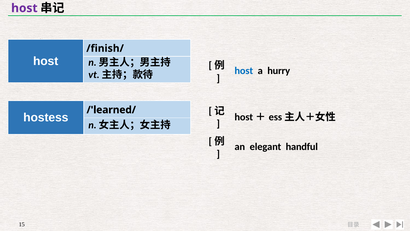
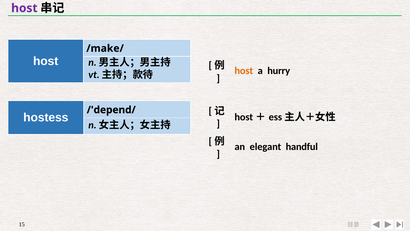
/finish/: /finish/ -> /make/
host at (244, 71) colour: blue -> orange
/'learned/: /'learned/ -> /'depend/
